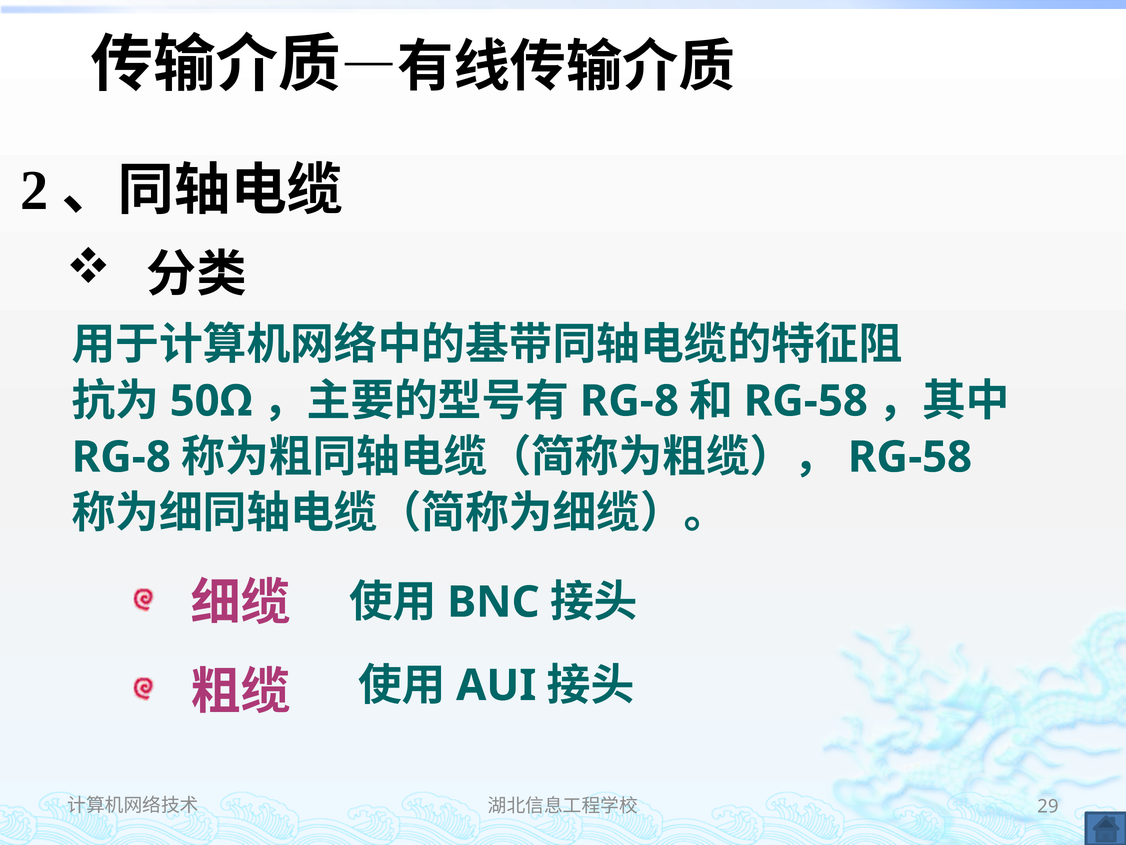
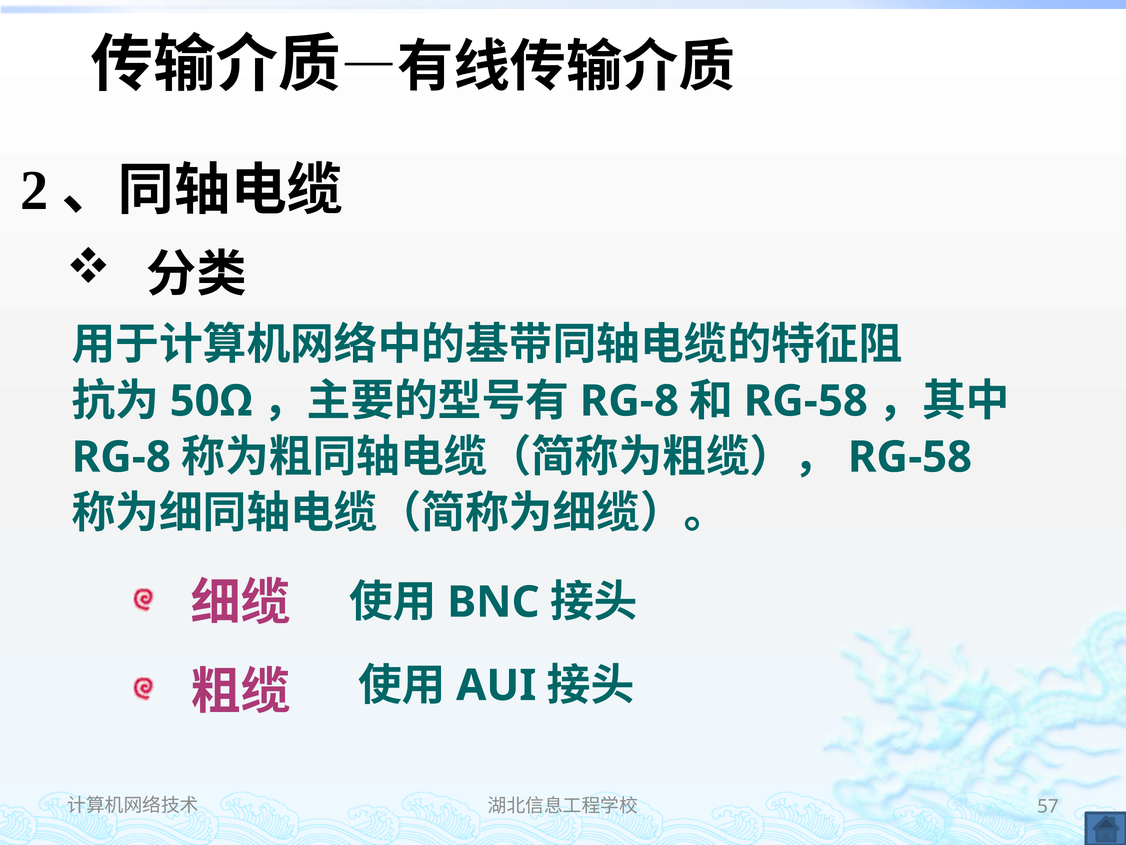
29: 29 -> 57
